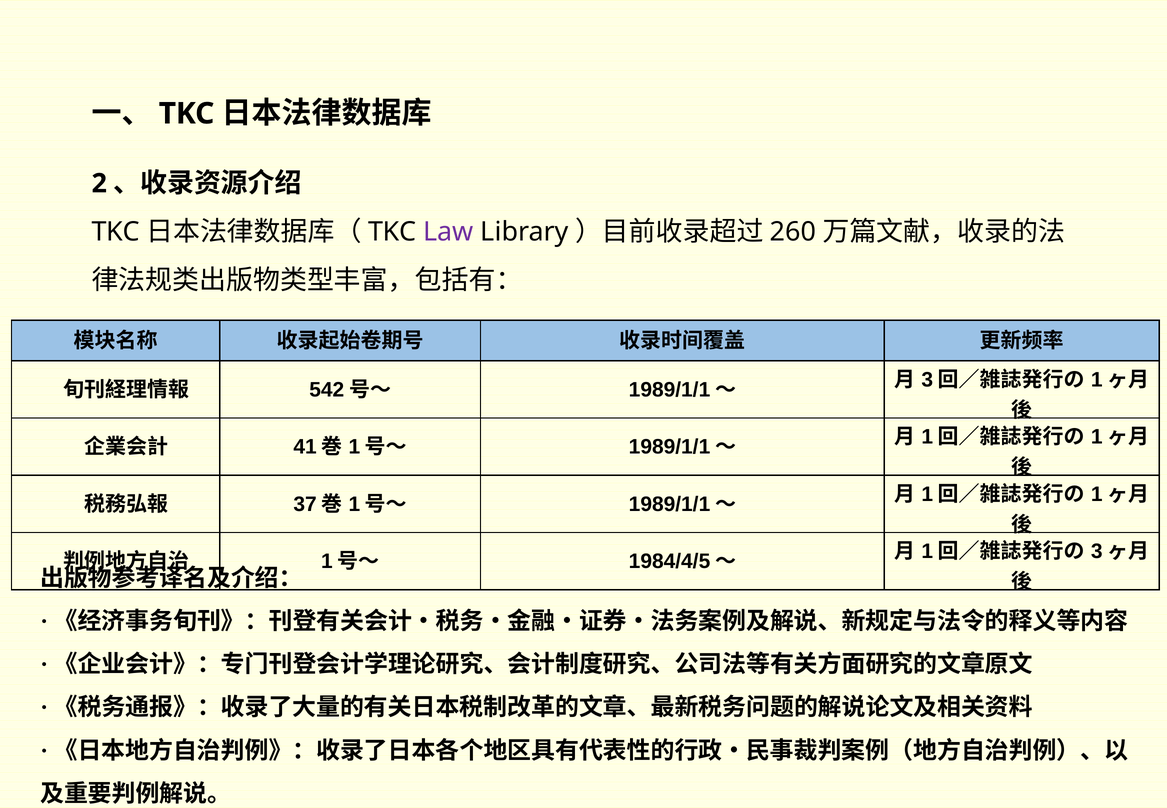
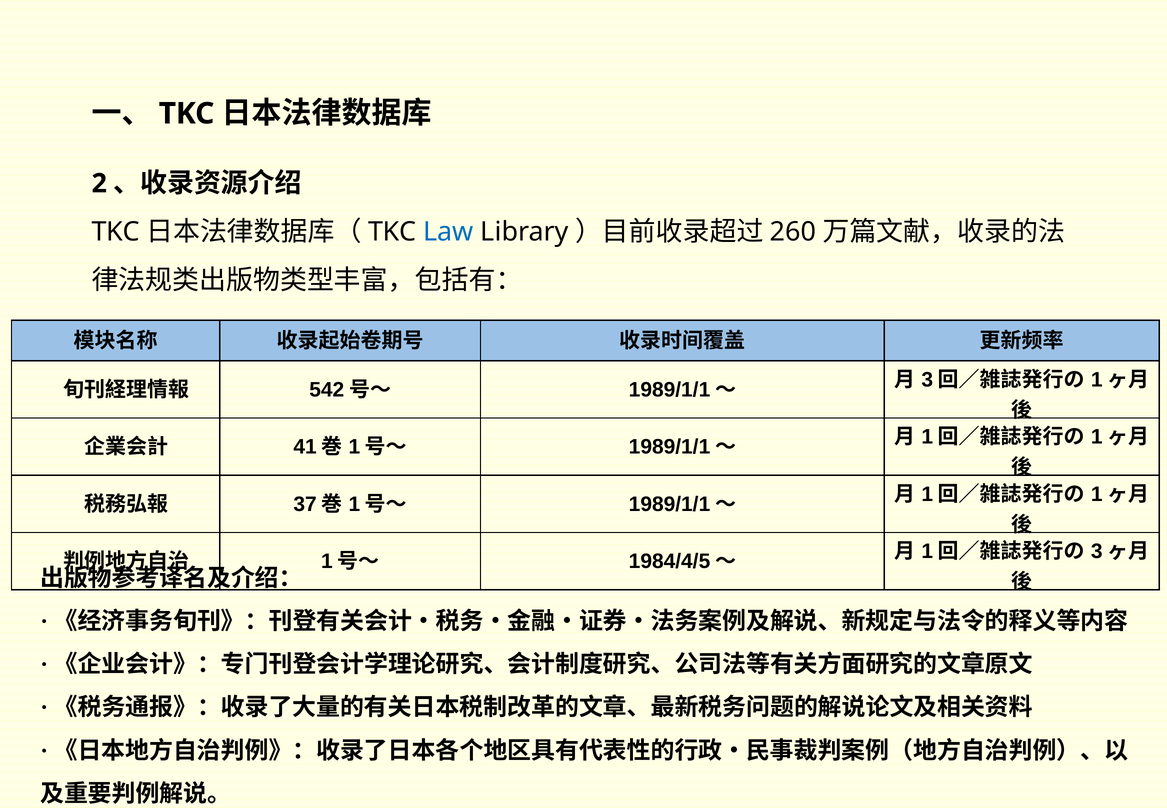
Law colour: purple -> blue
